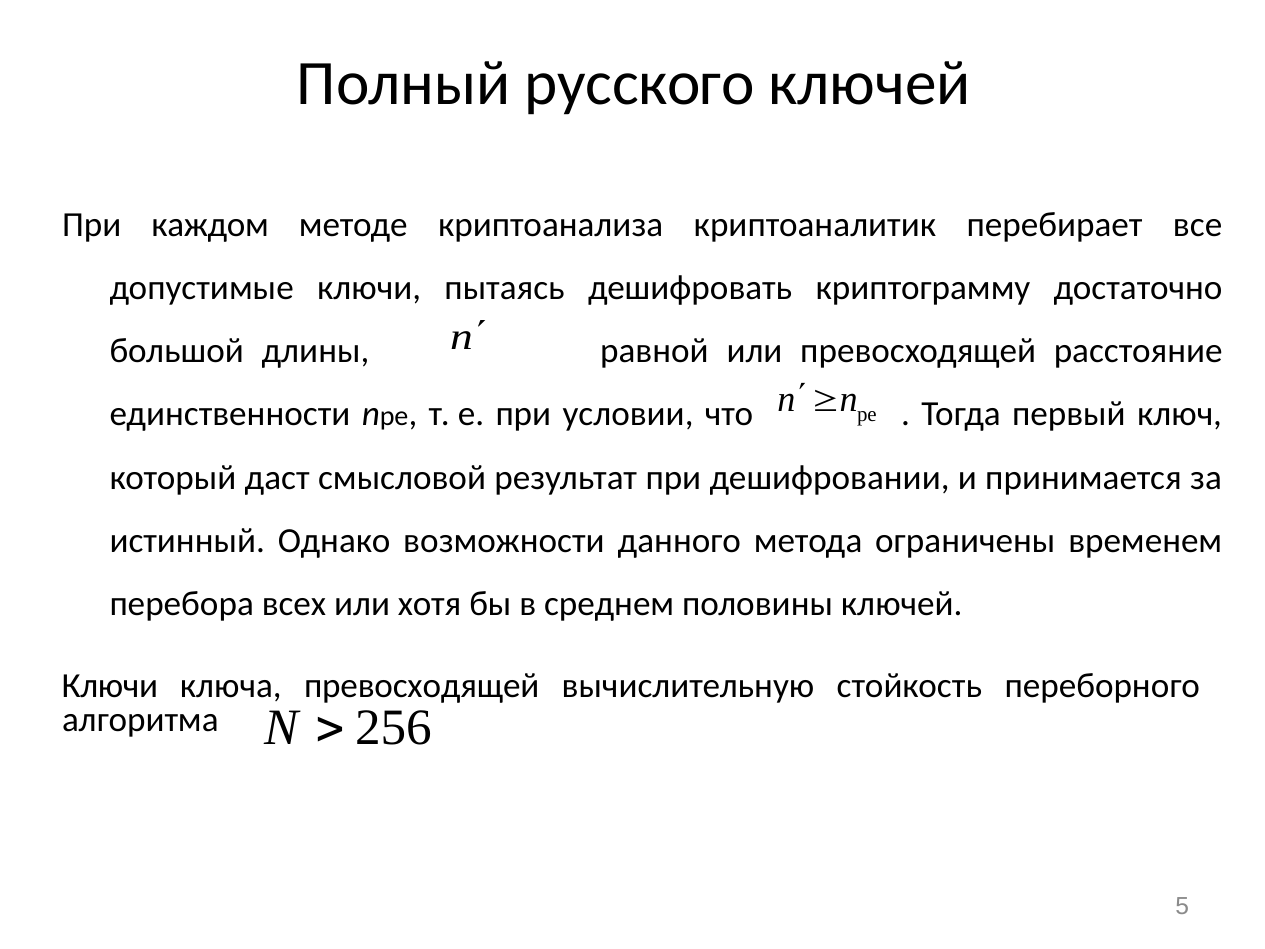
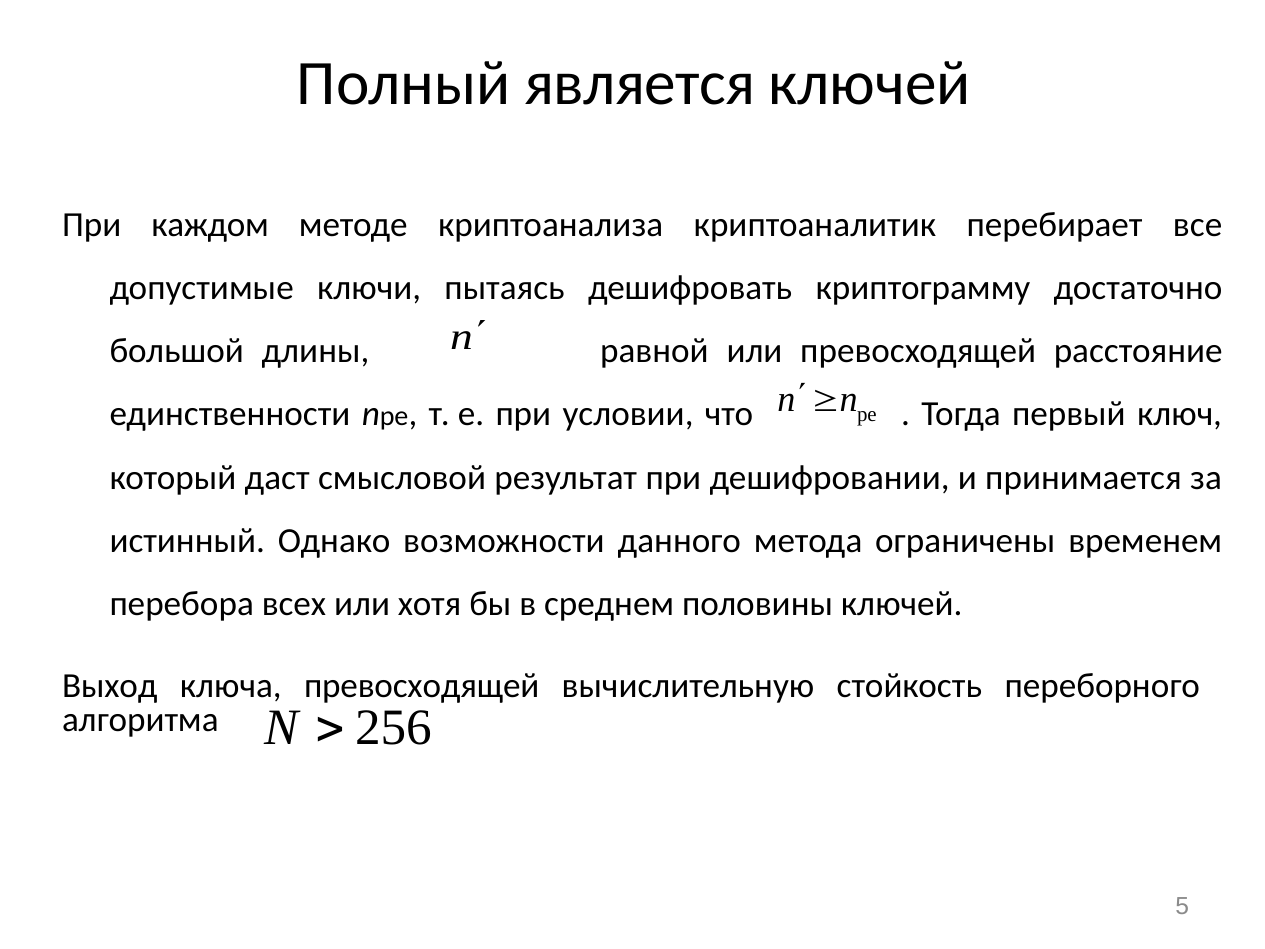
русского: русского -> является
Ключи at (110, 686): Ключи -> Выход
